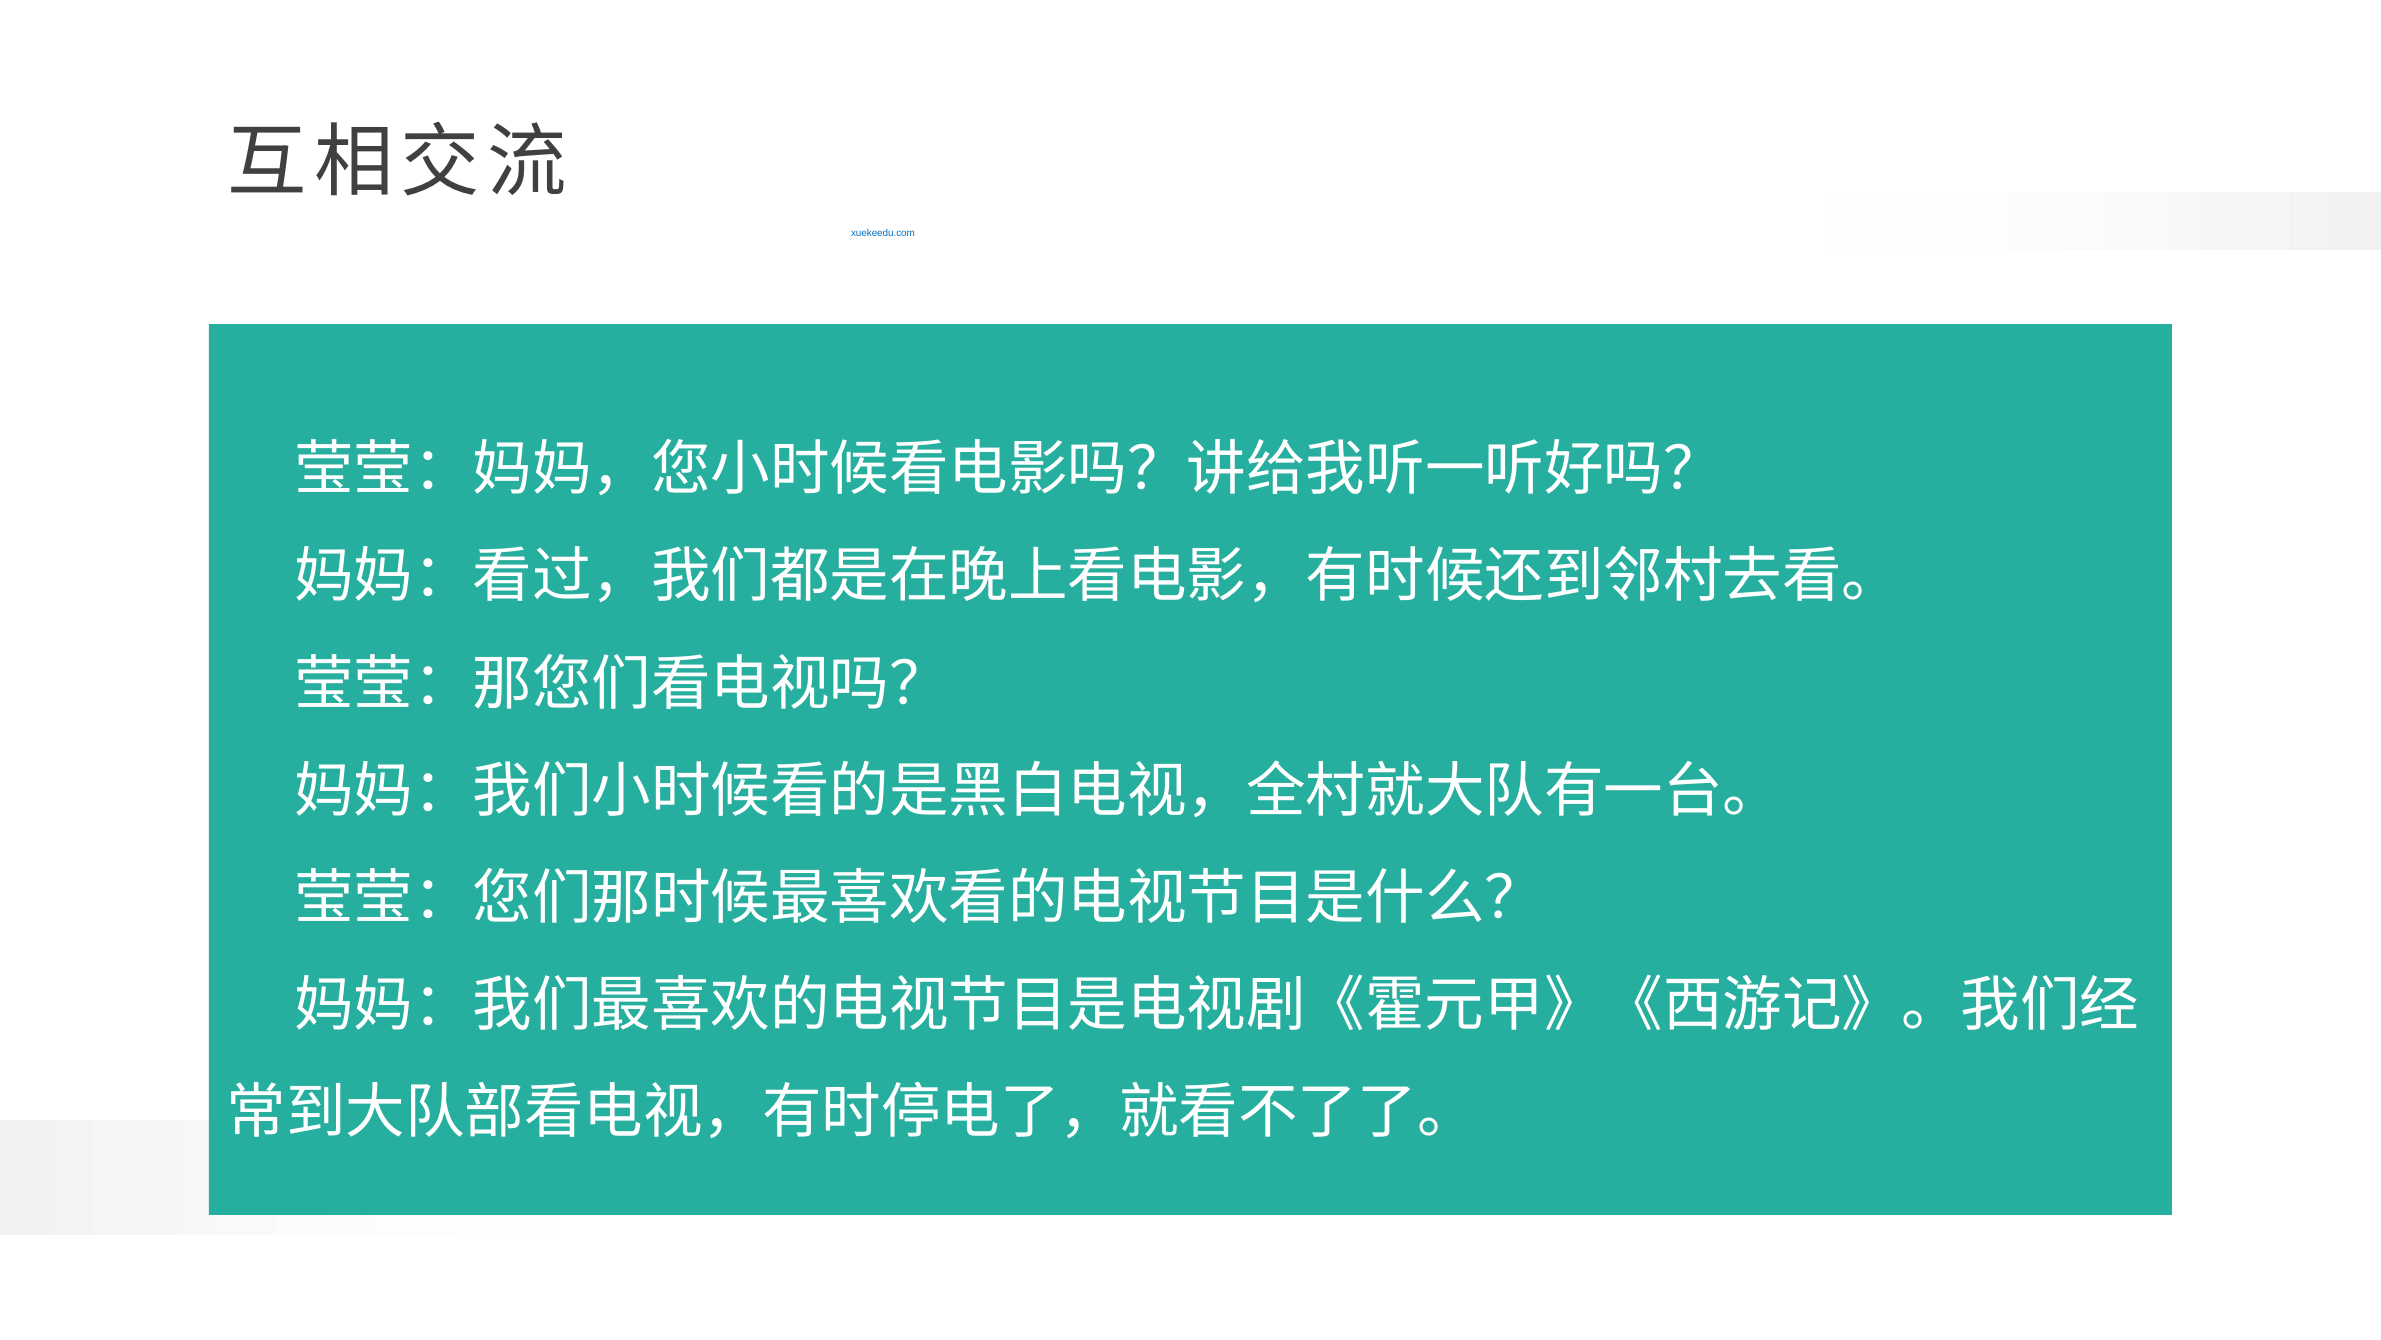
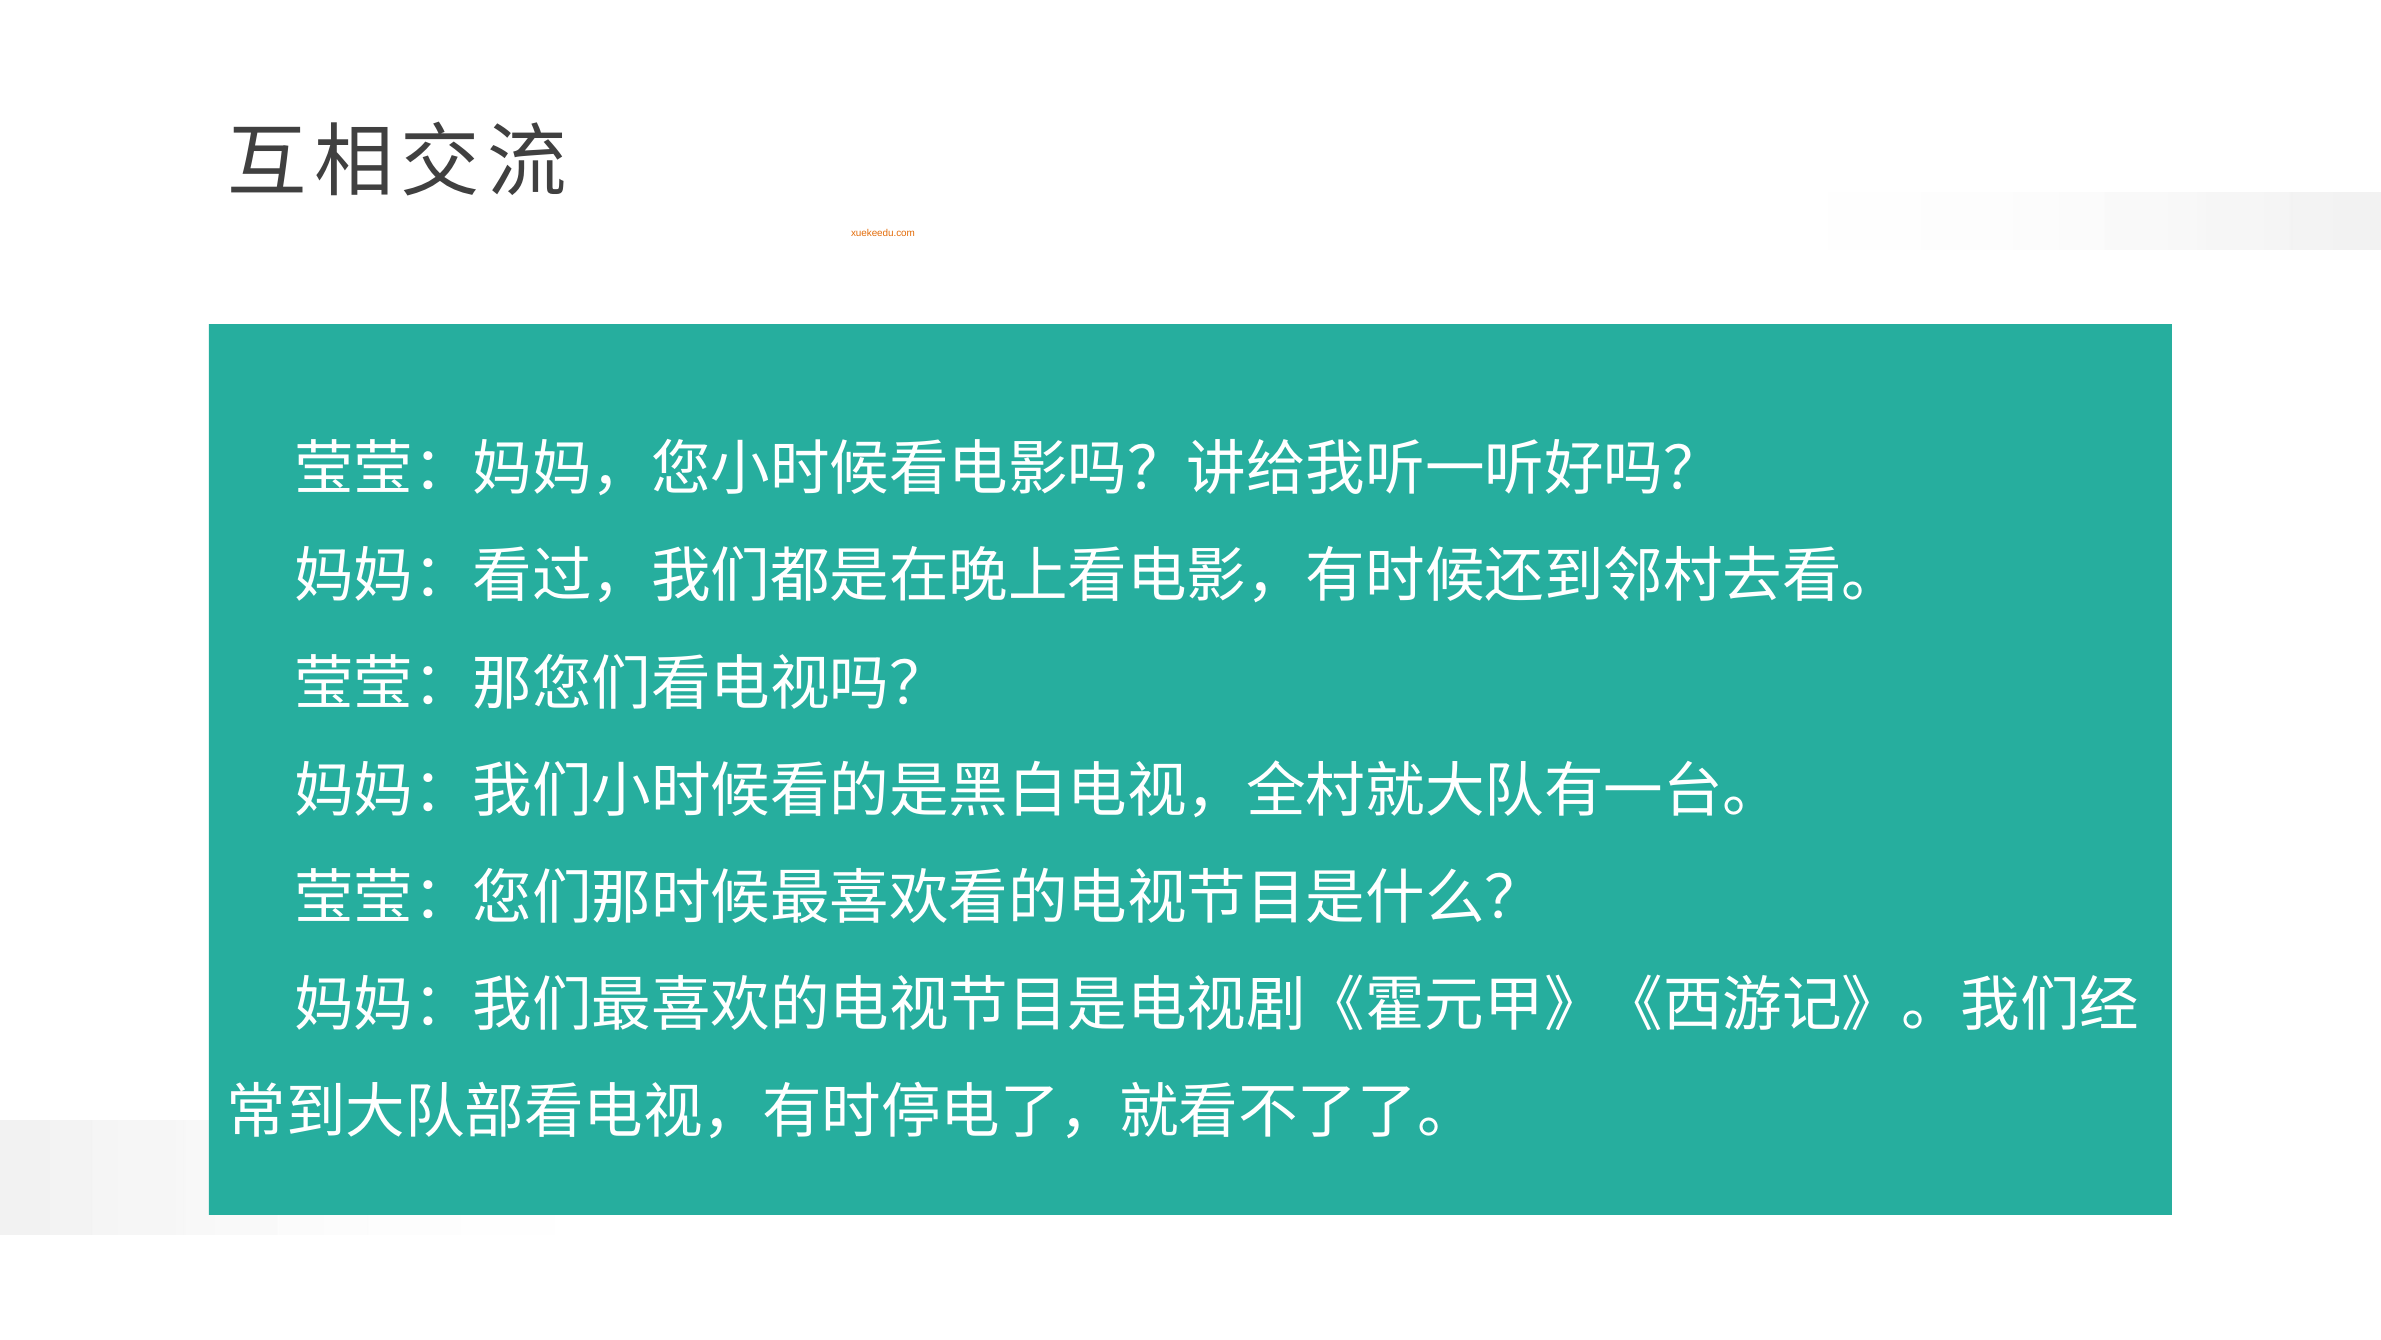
xuekeedu.com colour: blue -> orange
